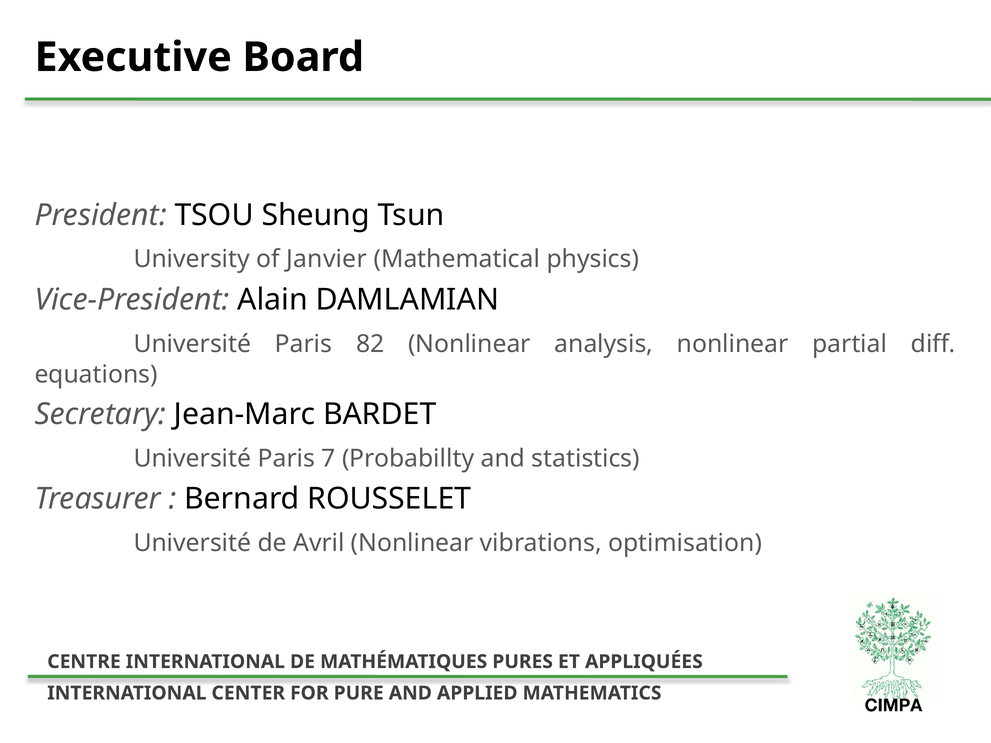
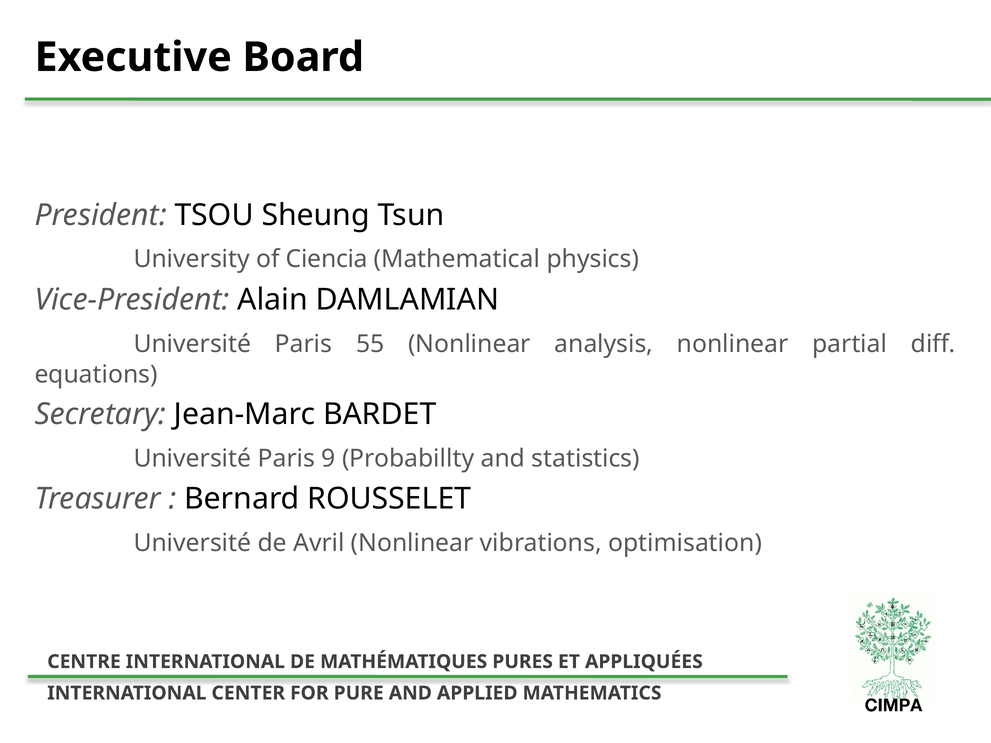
Janvier: Janvier -> Ciencia
82: 82 -> 55
7: 7 -> 9
